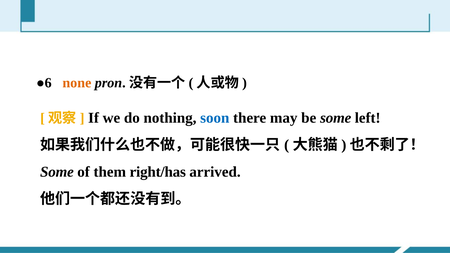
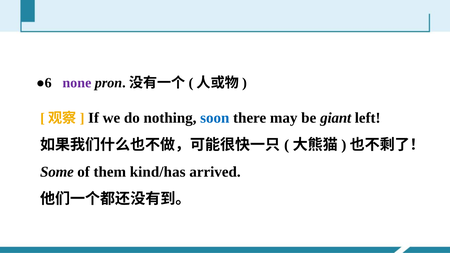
none colour: orange -> purple
be some: some -> giant
right/has: right/has -> kind/has
